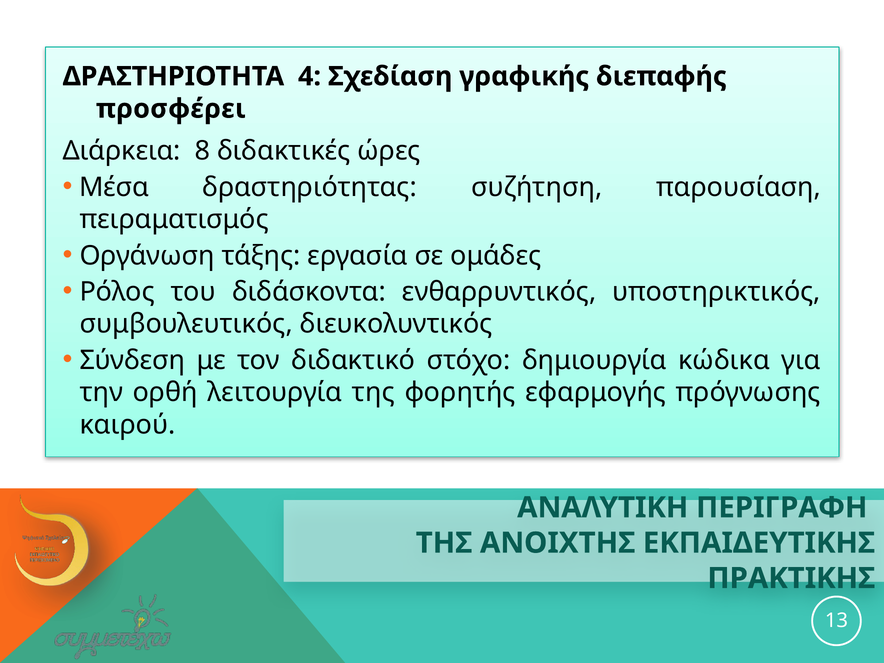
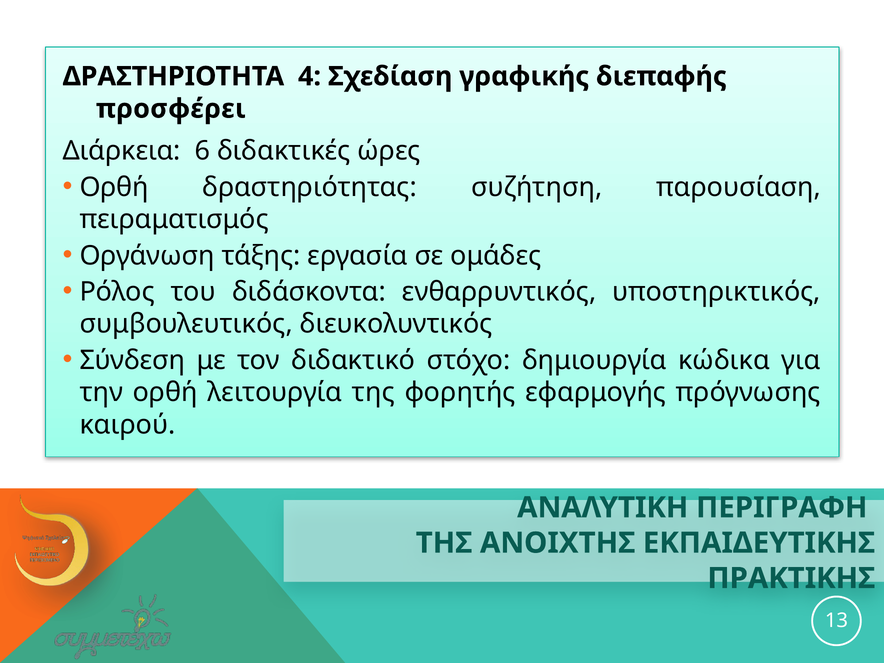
8: 8 -> 6
Μέσα at (114, 187): Μέσα -> Ορθή
